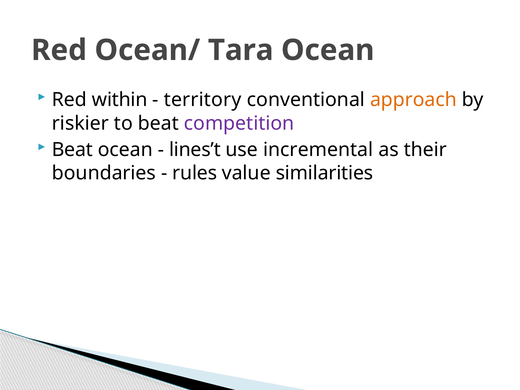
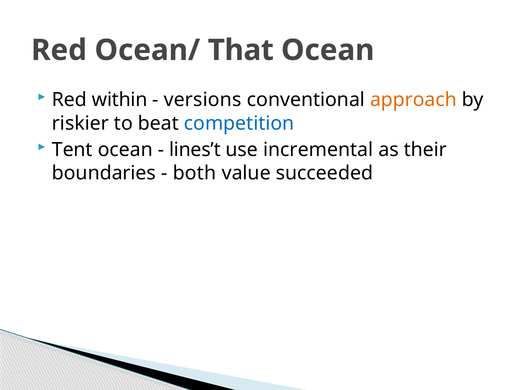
Tara: Tara -> That
territory: territory -> versions
competition colour: purple -> blue
Beat at (72, 150): Beat -> Tent
rules: rules -> both
similarities: similarities -> succeeded
